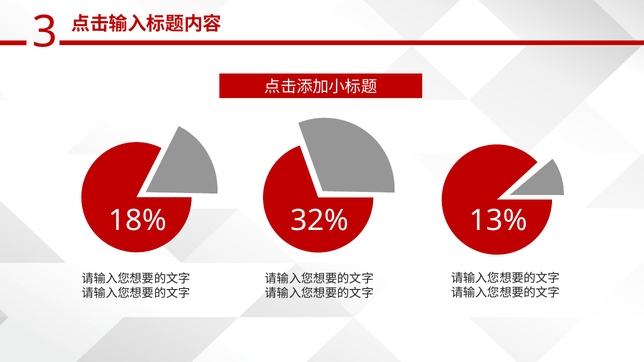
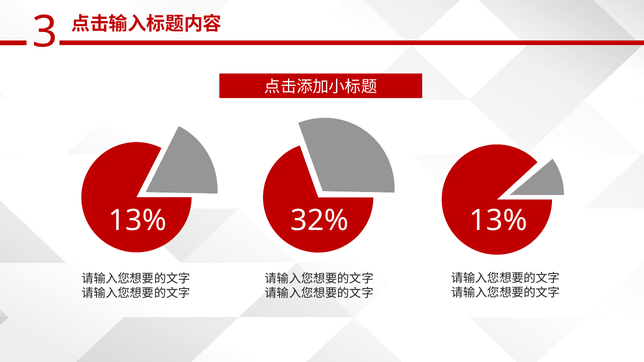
18% at (137, 221): 18% -> 13%
